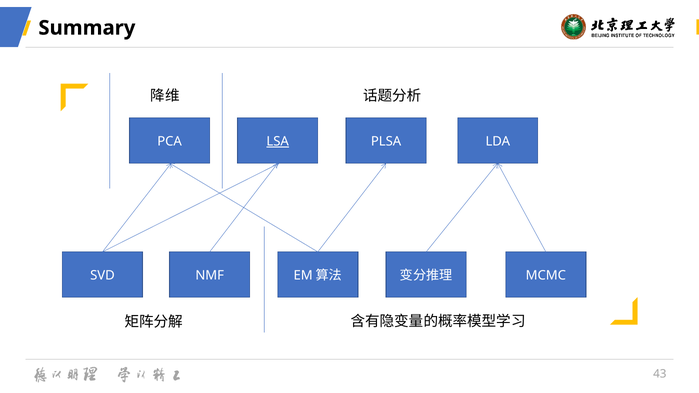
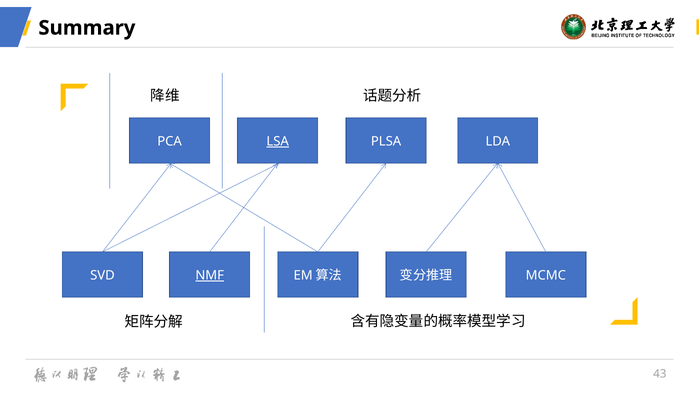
NMF underline: none -> present
